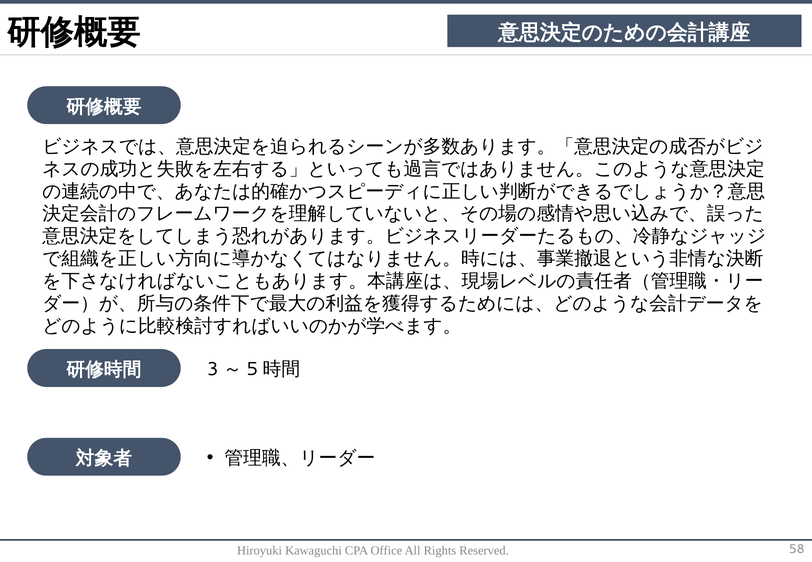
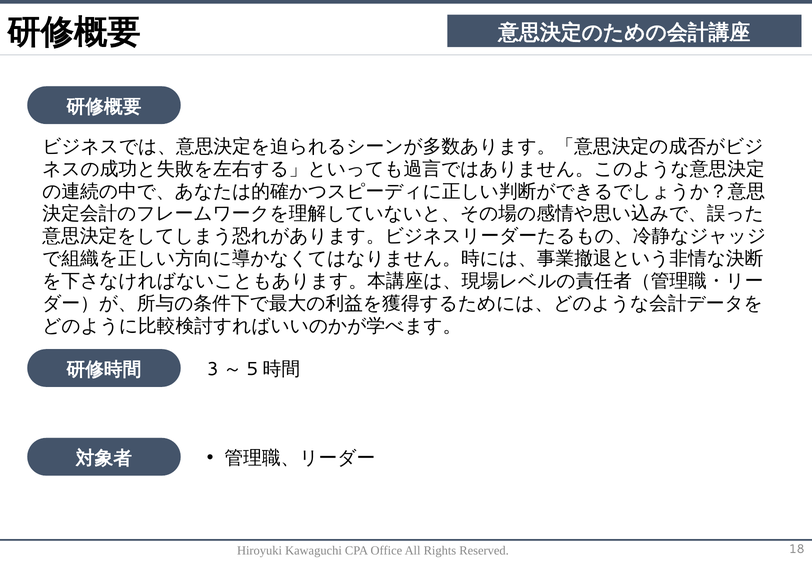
58: 58 -> 18
